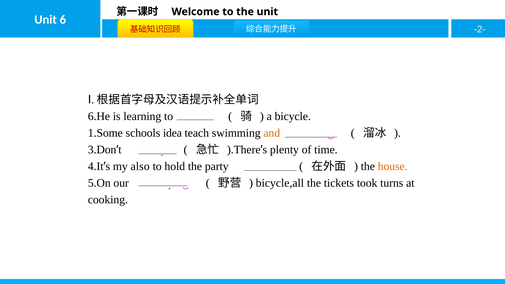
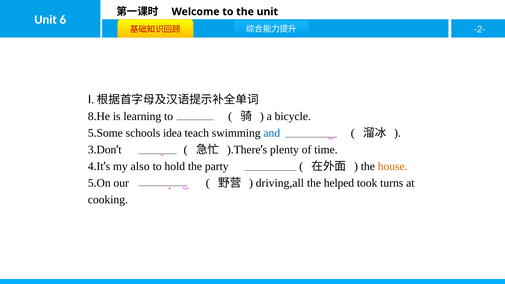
6.He: 6.He -> 8.He
1.Some: 1.Some -> 5.Some
and colour: orange -> blue
bicycle,all: bicycle,all -> driving,all
tickets: tickets -> helped
